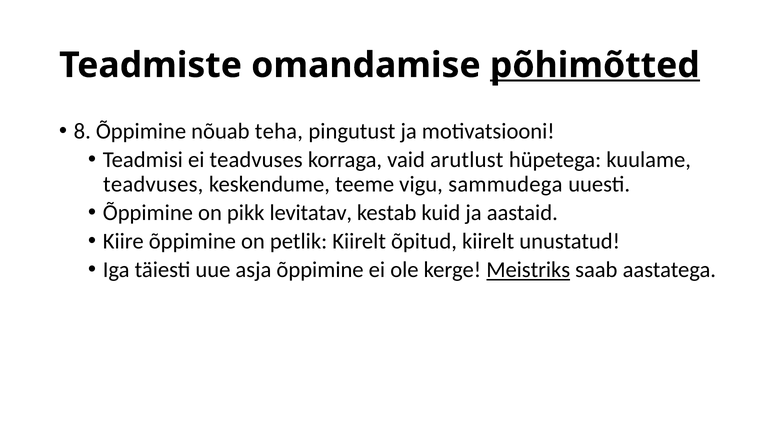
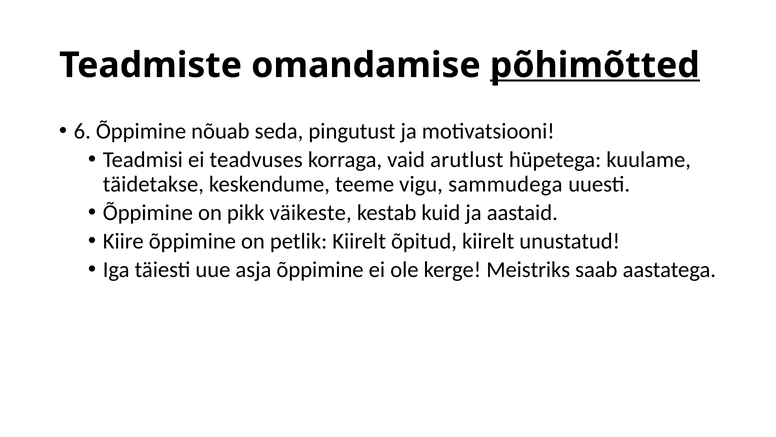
8: 8 -> 6
teha: teha -> seda
teadvuses at (153, 184): teadvuses -> täidetakse
levitatav: levitatav -> väikeste
Meistriks underline: present -> none
